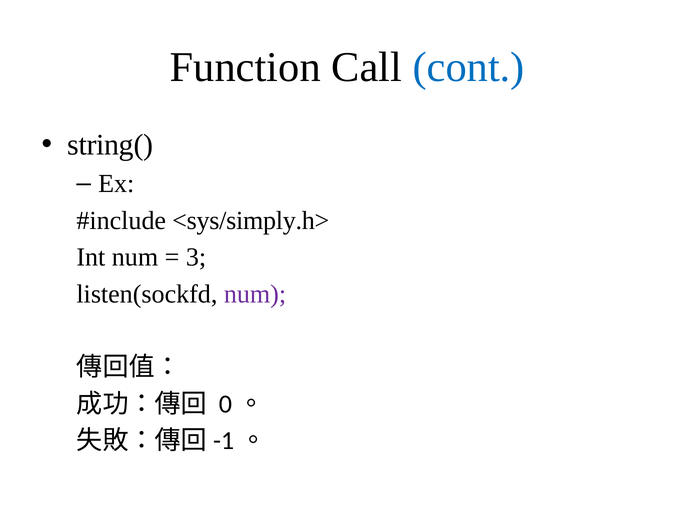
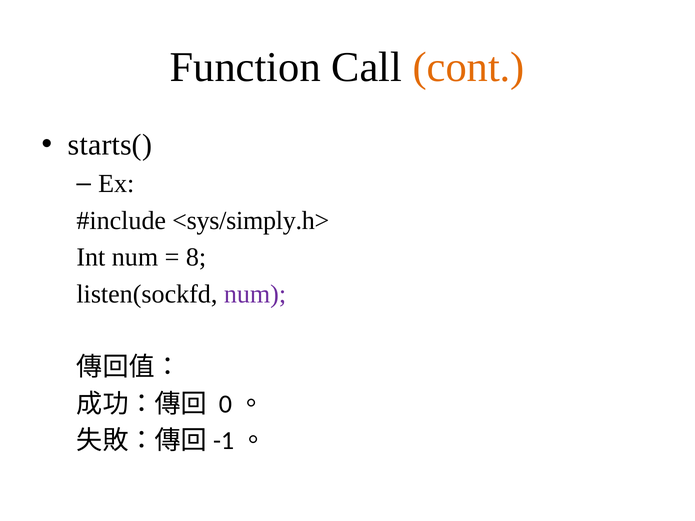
cont colour: blue -> orange
string(: string( -> starts(
3: 3 -> 8
